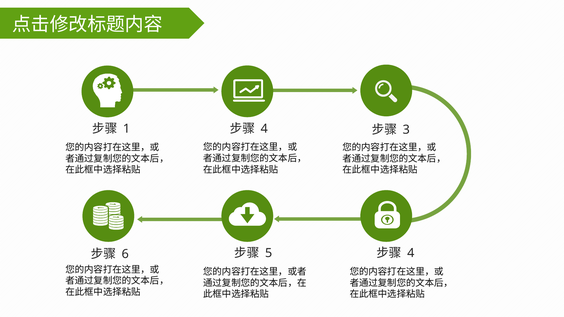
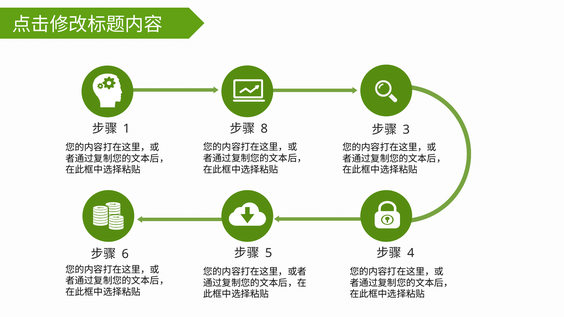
4 at (264, 129): 4 -> 8
